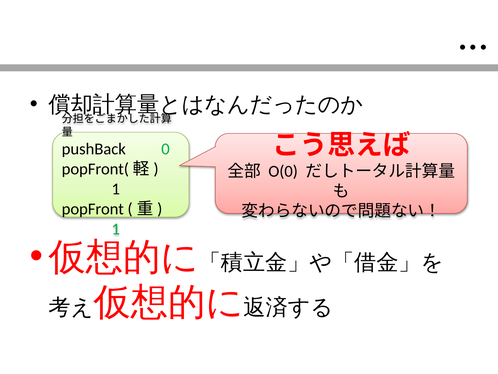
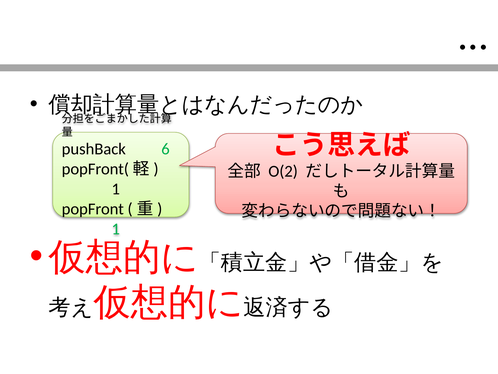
0: 0 -> 6
O(0: O(0 -> O(2
